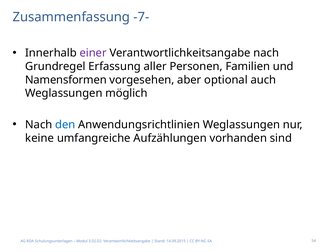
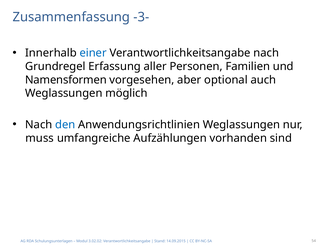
-7-: -7- -> -3-
einer colour: purple -> blue
keine: keine -> muss
